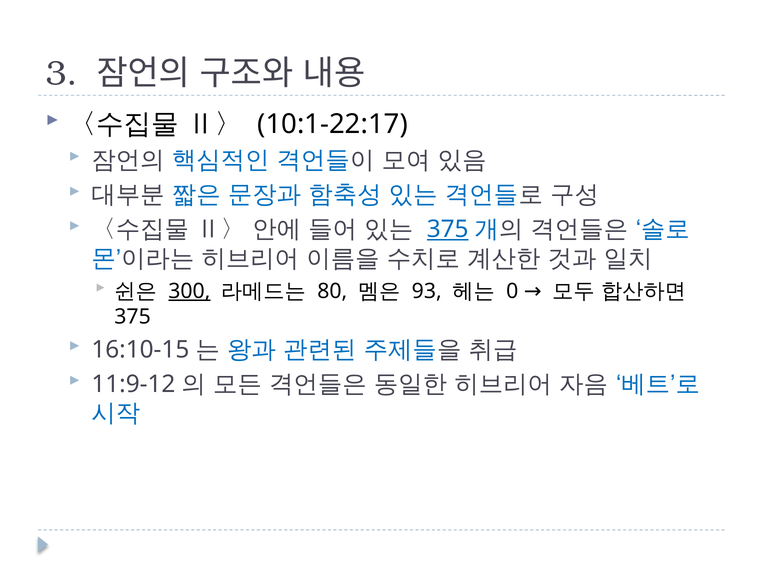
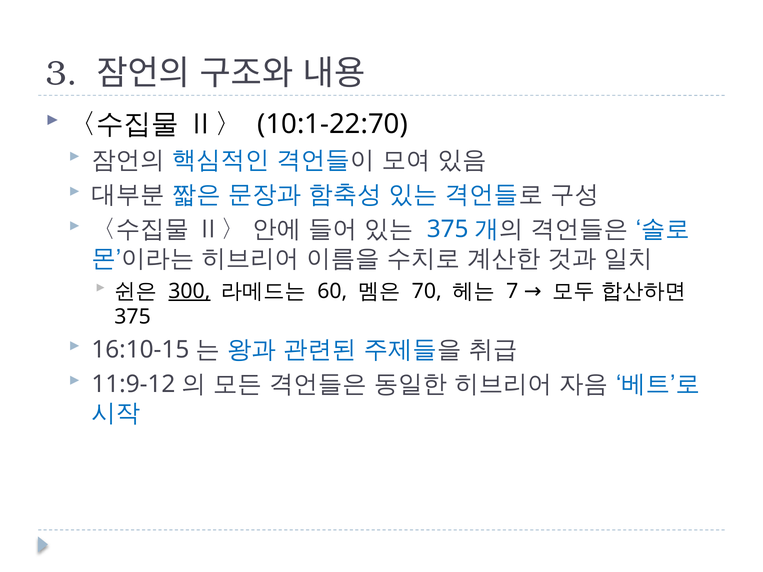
10:1-22:17: 10:1-22:17 -> 10:1-22:70
375 at (448, 230) underline: present -> none
80: 80 -> 60
93: 93 -> 70
0: 0 -> 7
